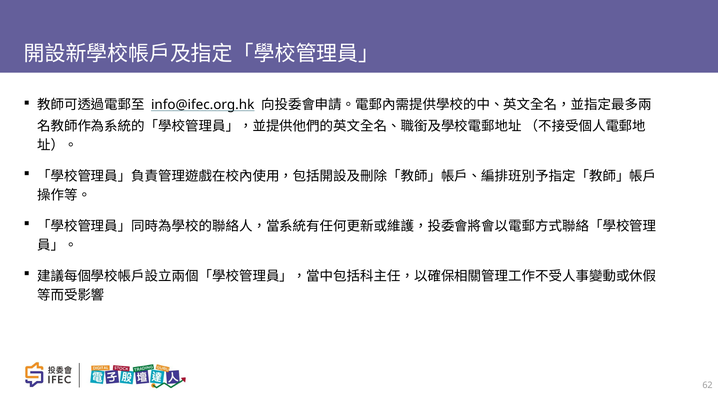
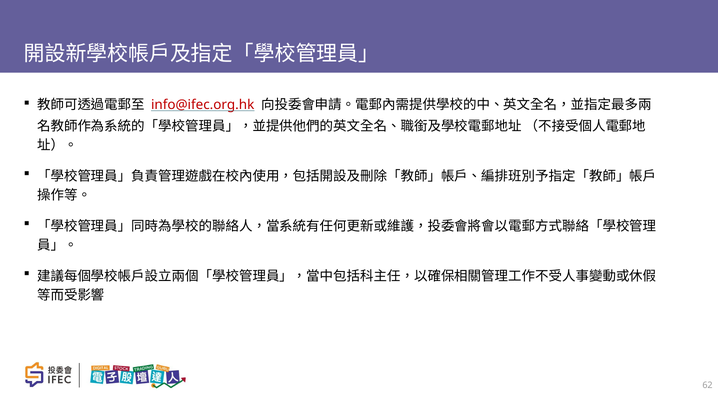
info@ifec.org.hk colour: black -> red
